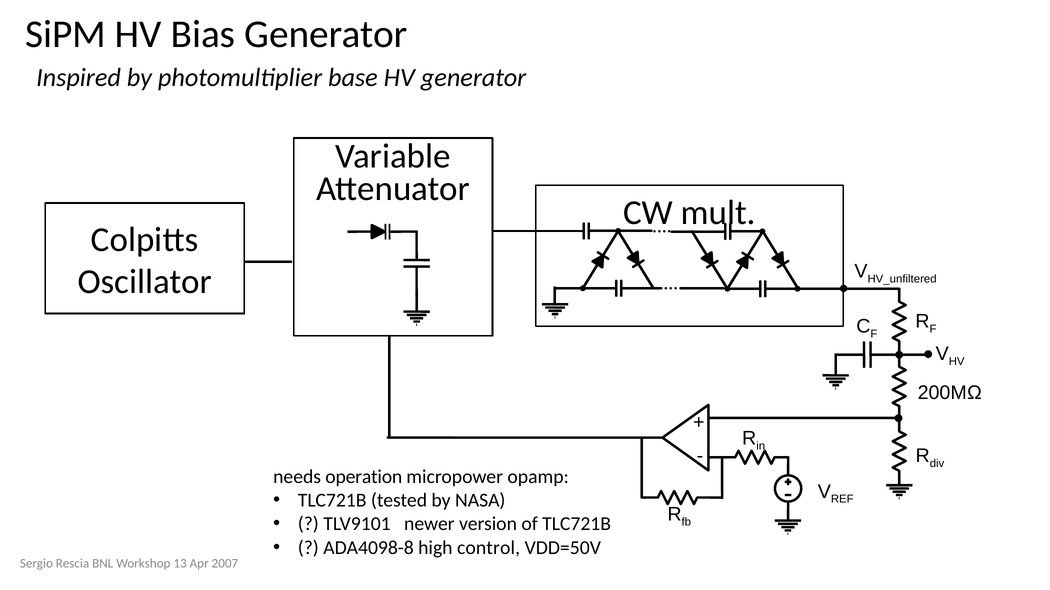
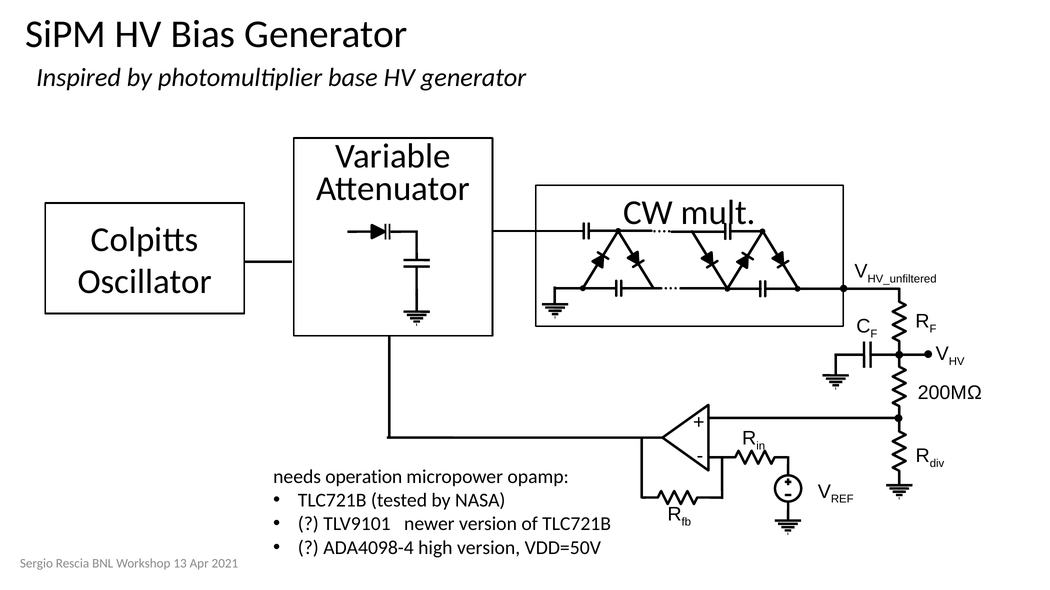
ADA4098-8: ADA4098-8 -> ADA4098-4
high control: control -> version
2007: 2007 -> 2021
